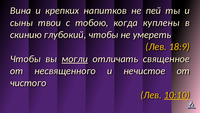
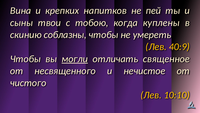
глубокий: глубокий -> соблазны
18:9: 18:9 -> 40:9
10:10 underline: present -> none
